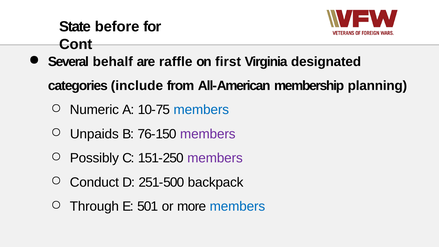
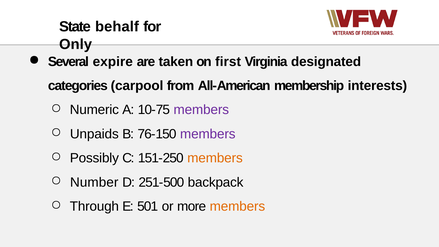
before: before -> behalf
Cont: Cont -> Only
behalf: behalf -> expire
raffle: raffle -> taken
include: include -> carpool
planning: planning -> interests
members at (201, 110) colour: blue -> purple
members at (215, 158) colour: purple -> orange
Conduct: Conduct -> Number
members at (237, 206) colour: blue -> orange
